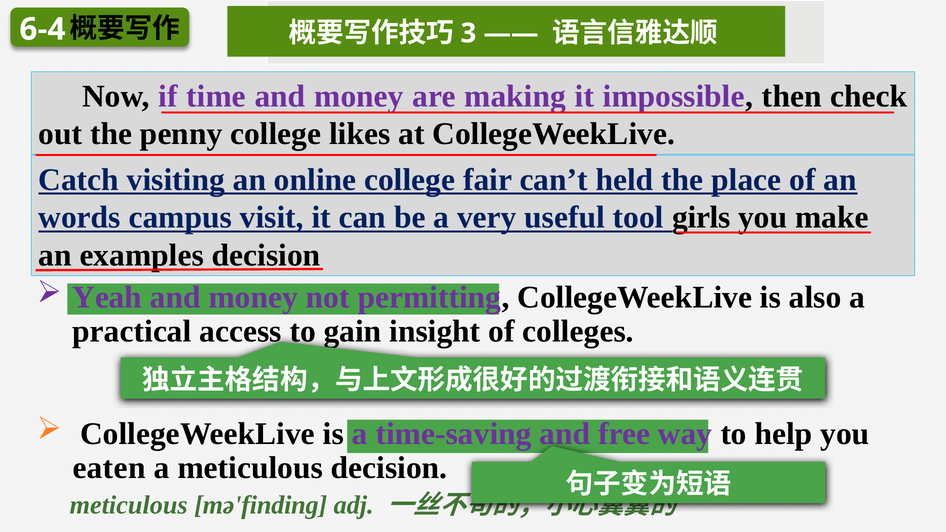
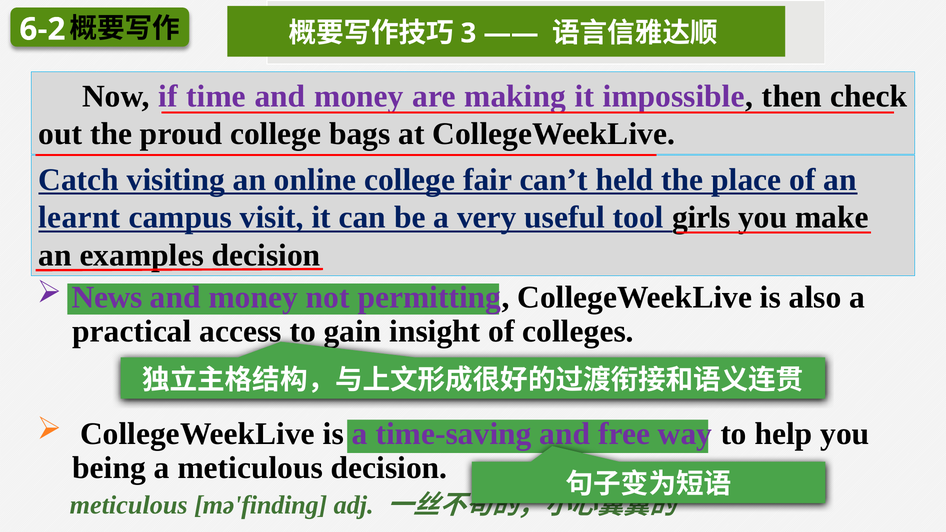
6-4: 6-4 -> 6-2
penny: penny -> proud
likes: likes -> bags
words: words -> learnt
Yeah: Yeah -> News
eaten: eaten -> being
